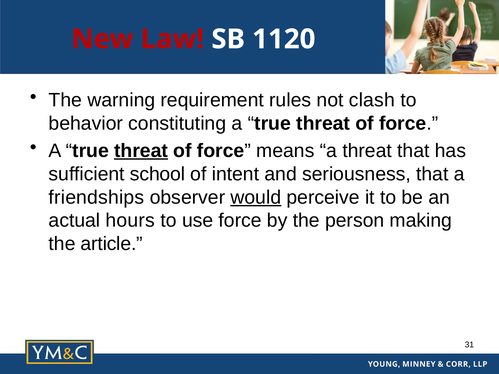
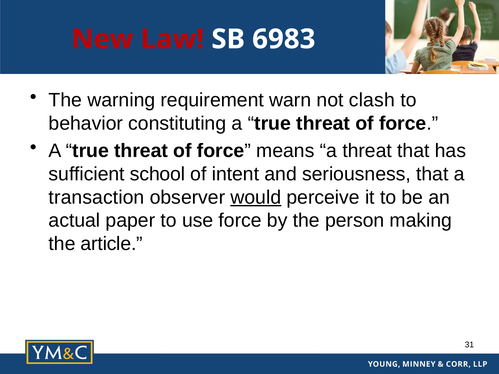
1120: 1120 -> 6983
rules: rules -> warn
threat at (141, 151) underline: present -> none
friendships: friendships -> transaction
hours: hours -> paper
